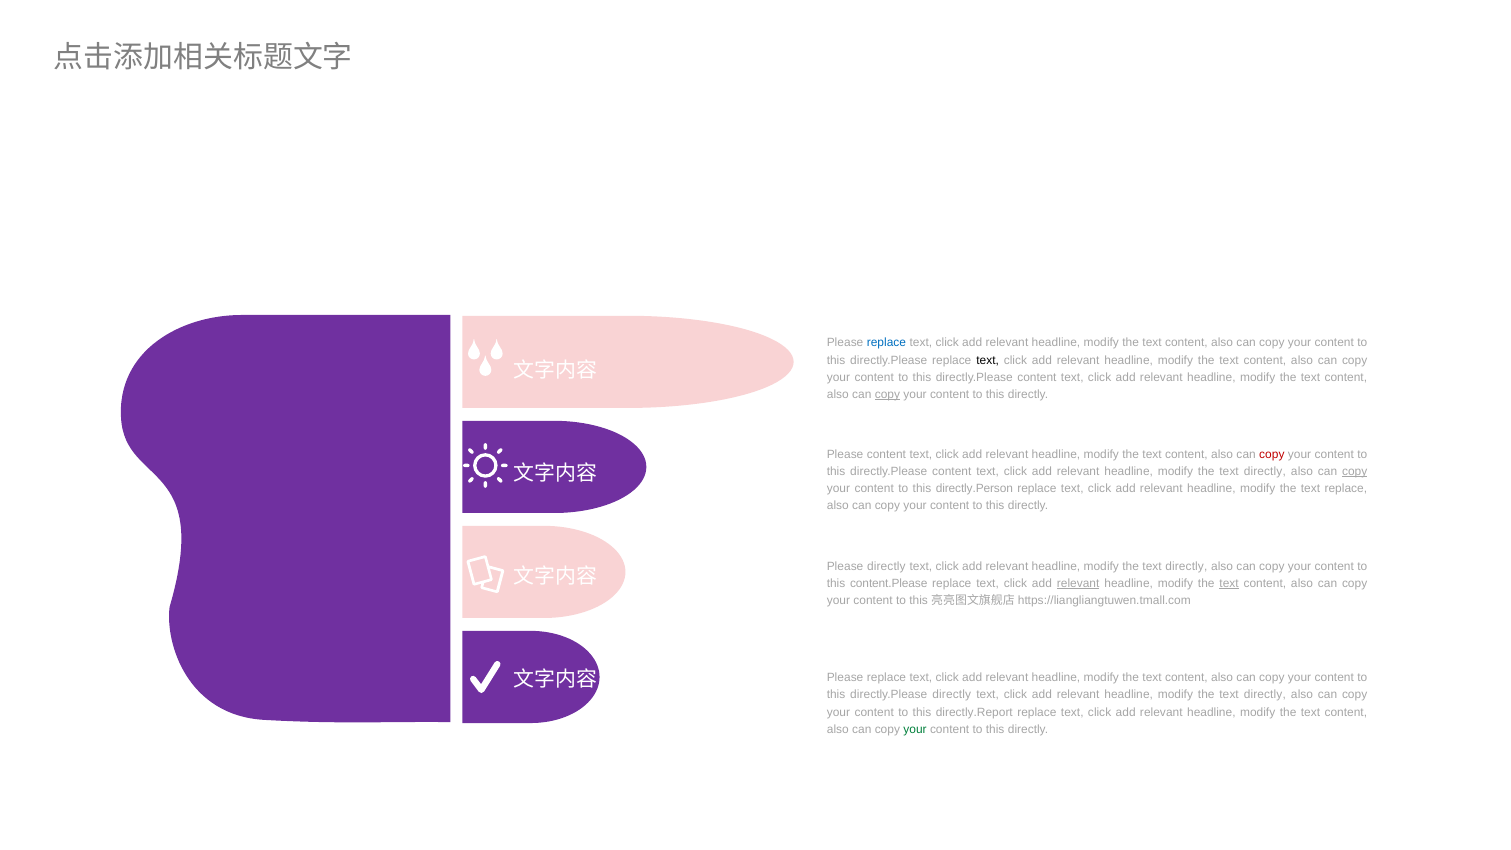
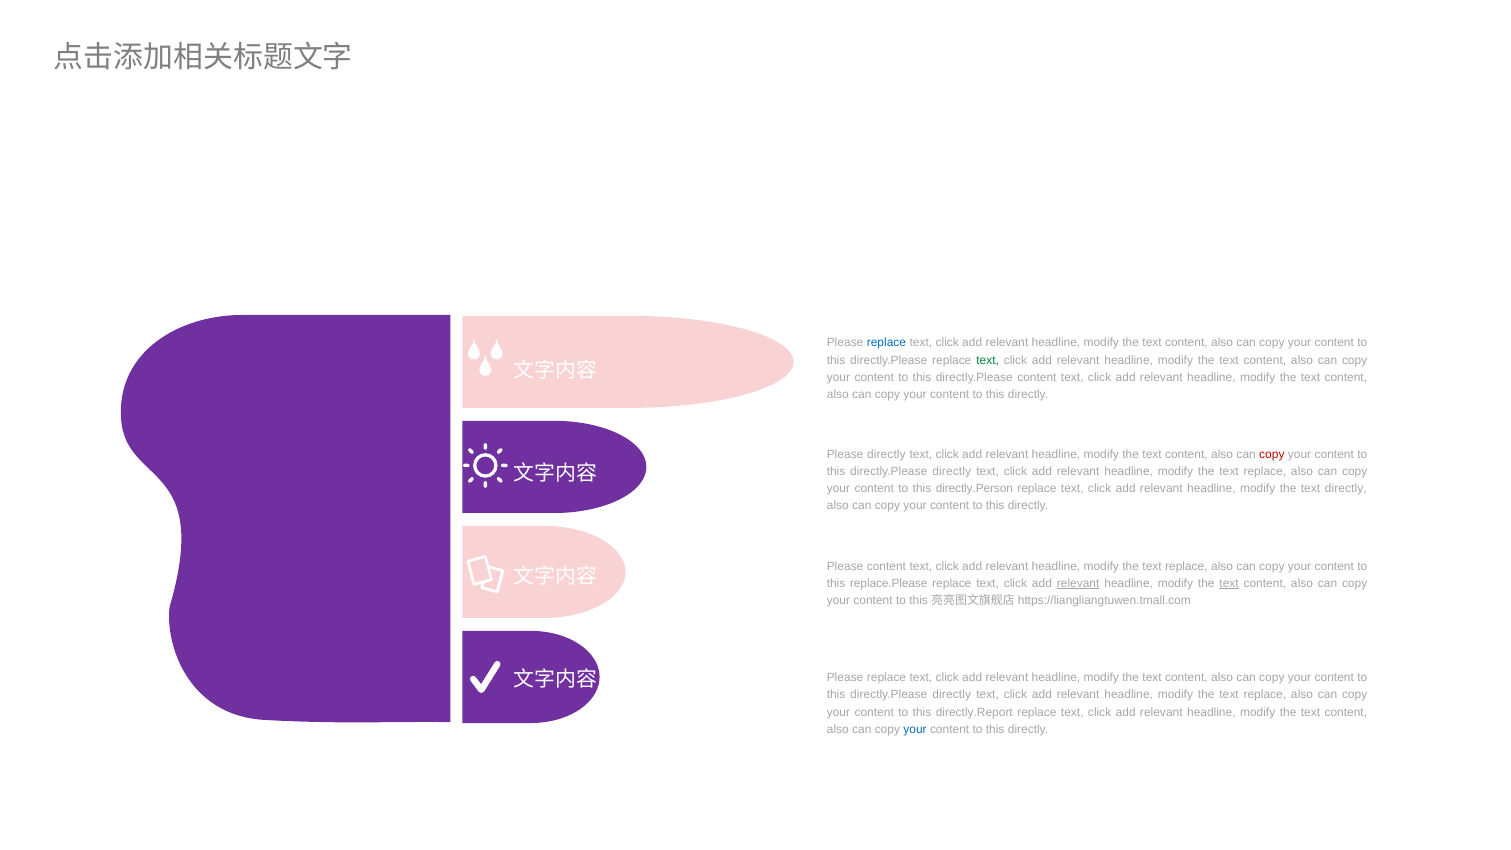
text at (988, 360) colour: black -> green
copy at (887, 394) underline: present -> none
Please content: content -> directly
content at (952, 472): content -> directly
directly at (1265, 472): directly -> replace
copy at (1355, 472) underline: present -> none
text replace: replace -> directly
Please directly: directly -> content
directly at (1186, 566): directly -> replace
content.Please: content.Please -> replace.Please
directly at (1265, 695): directly -> replace
your at (915, 729) colour: green -> blue
